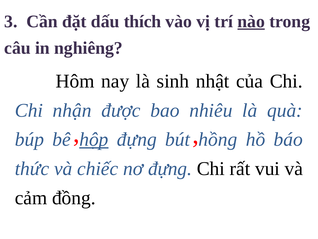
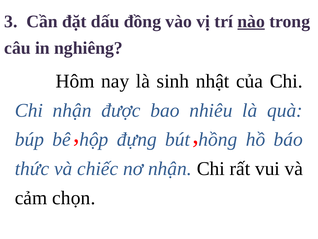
thích: thích -> đồng
hộp underline: present -> none
nơ đựng: đựng -> nhận
đồng: đồng -> chọn
